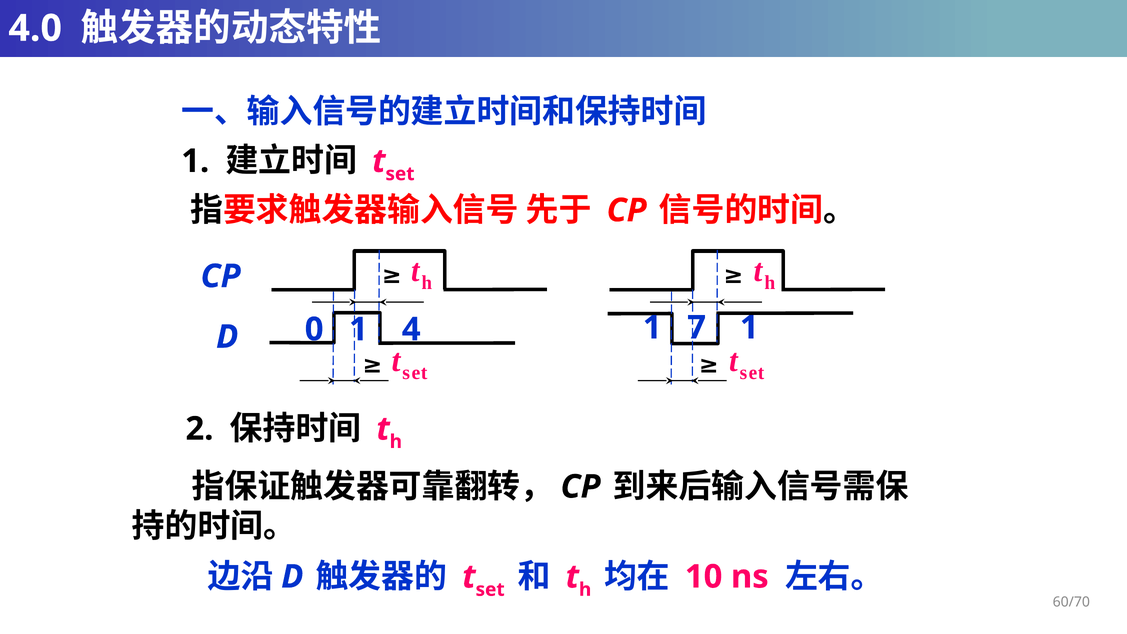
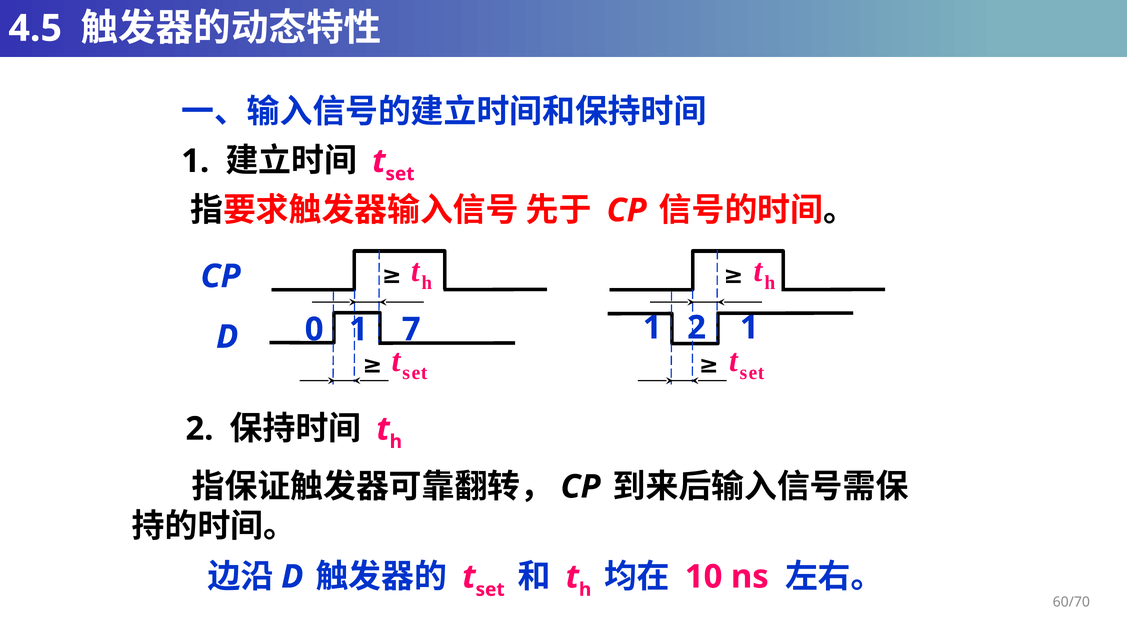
4.0: 4.0 -> 4.5
4: 4 -> 7
1 7: 7 -> 2
